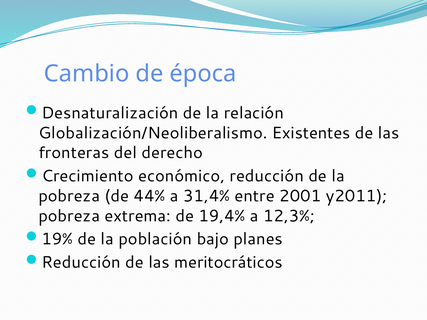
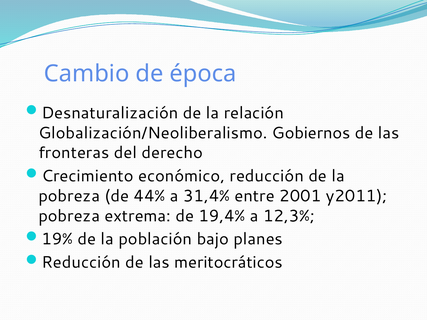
Existentes: Existentes -> Gobiernos
